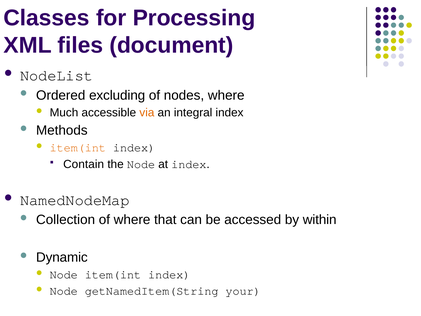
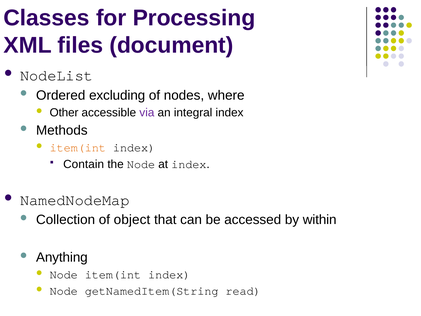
Much: Much -> Other
via colour: orange -> purple
of where: where -> object
Dynamic: Dynamic -> Anything
your: your -> read
